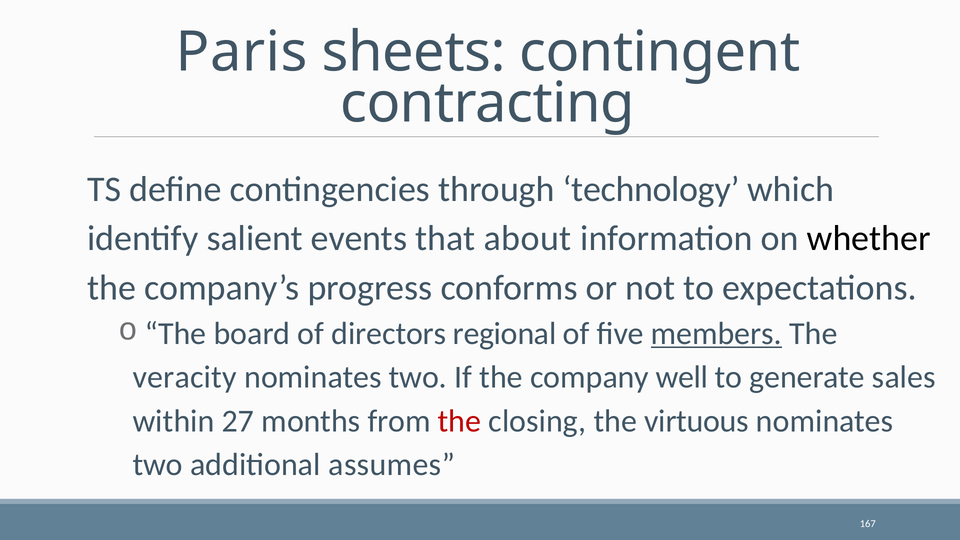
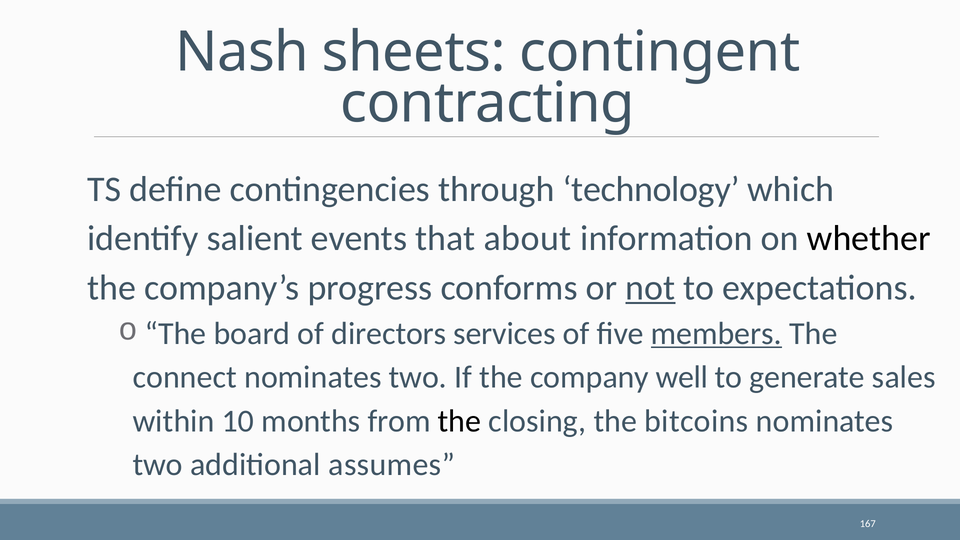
Paris: Paris -> Nash
not underline: none -> present
regional: regional -> services
veracity: veracity -> connect
27: 27 -> 10
the at (460, 421) colour: red -> black
virtuous: virtuous -> bitcoins
